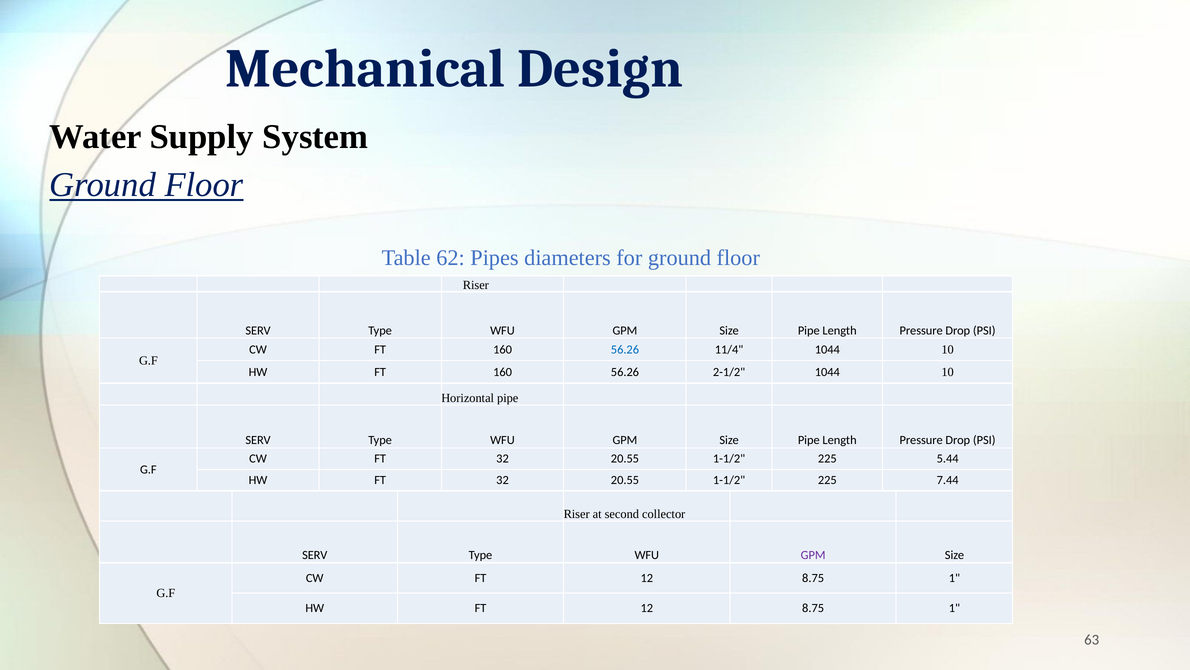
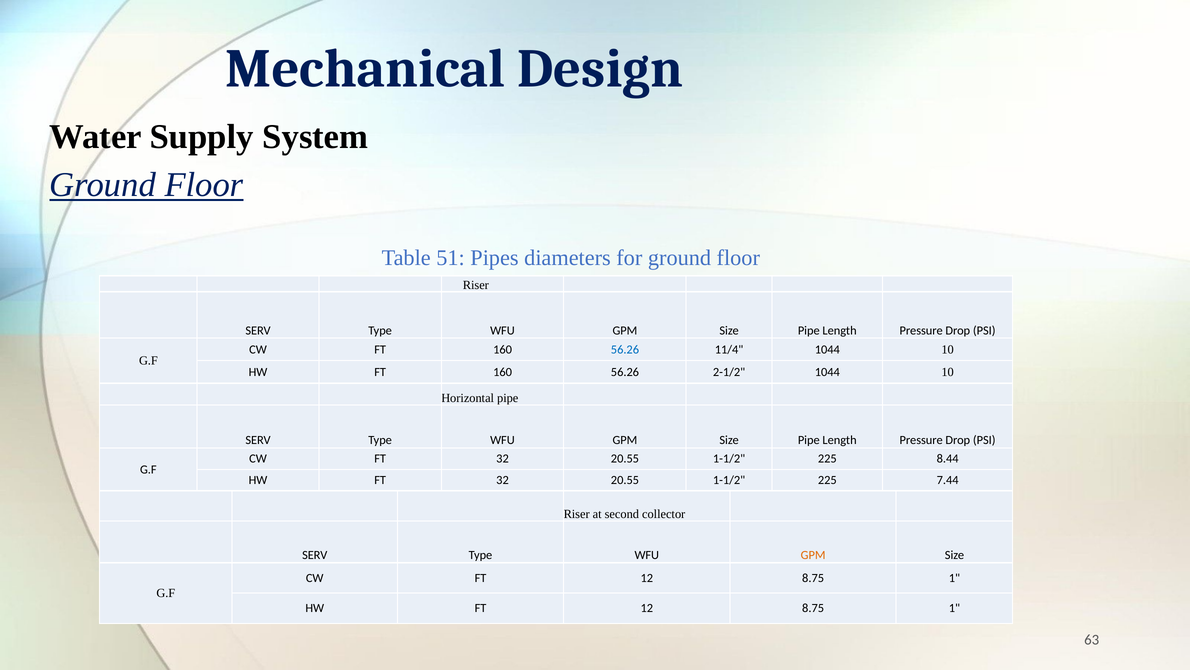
62: 62 -> 51
5.44: 5.44 -> 8.44
GPM at (813, 555) colour: purple -> orange
